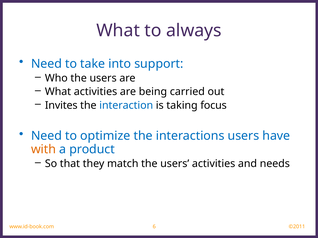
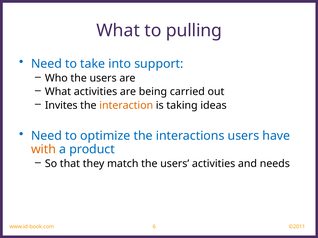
always: always -> pulling
interaction colour: blue -> orange
focus: focus -> ideas
